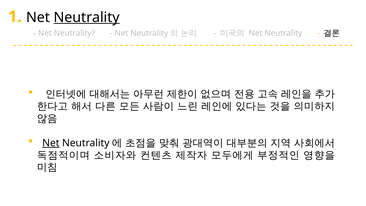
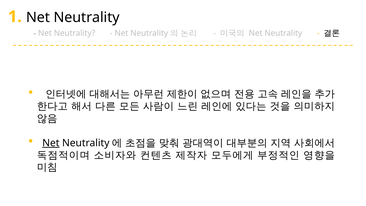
Neutrality at (87, 17) underline: present -> none
